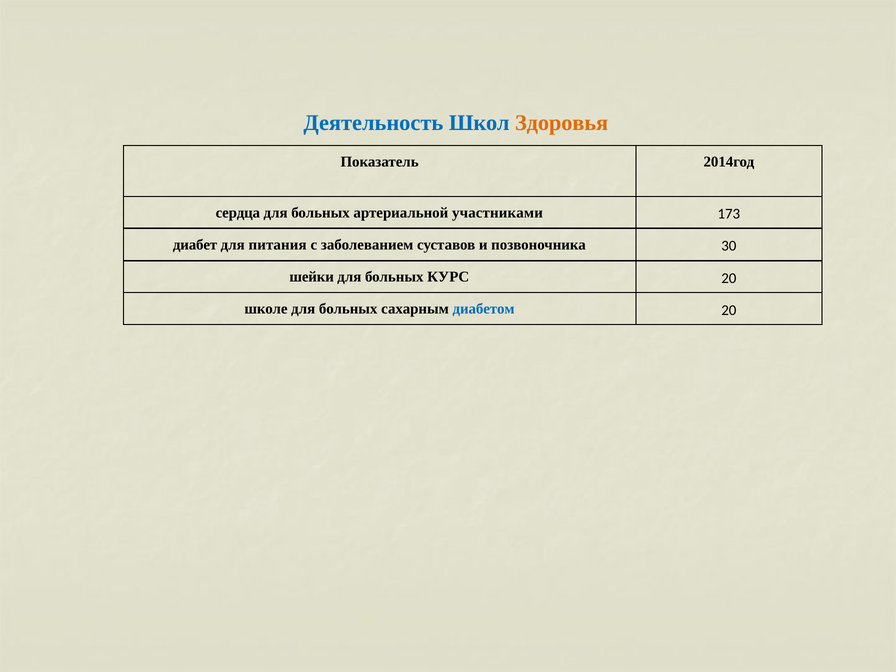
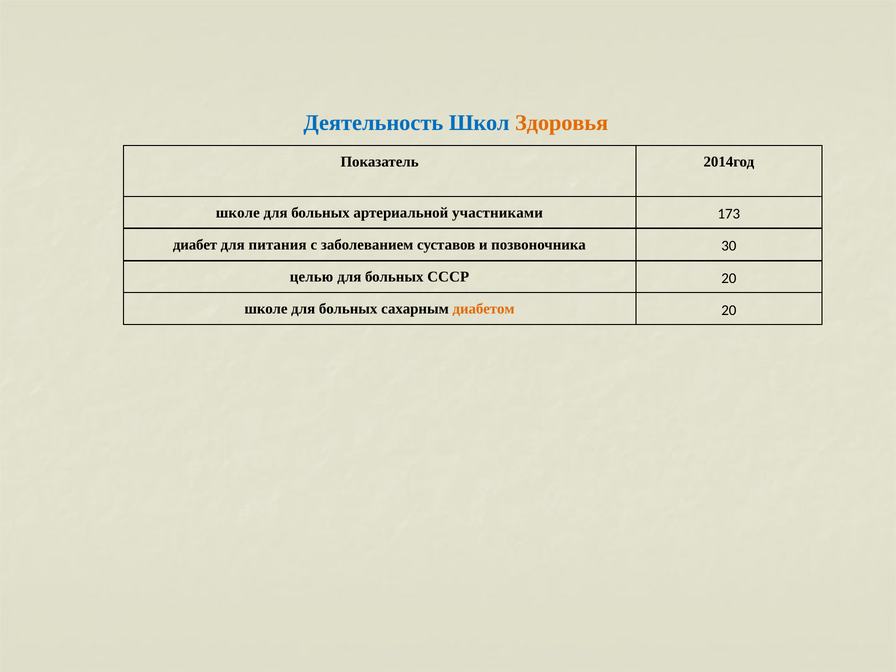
сердца at (238, 213): сердца -> школе
шейки: шейки -> целью
КУРС: КУРС -> СССР
диабетом colour: blue -> orange
